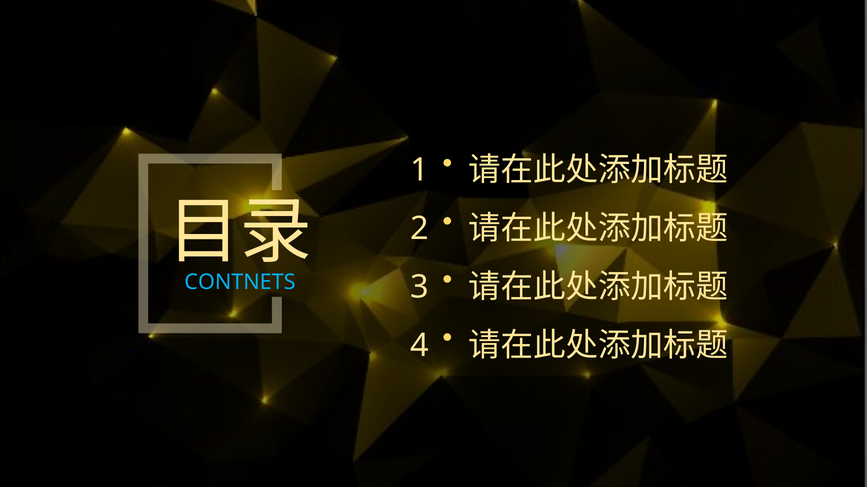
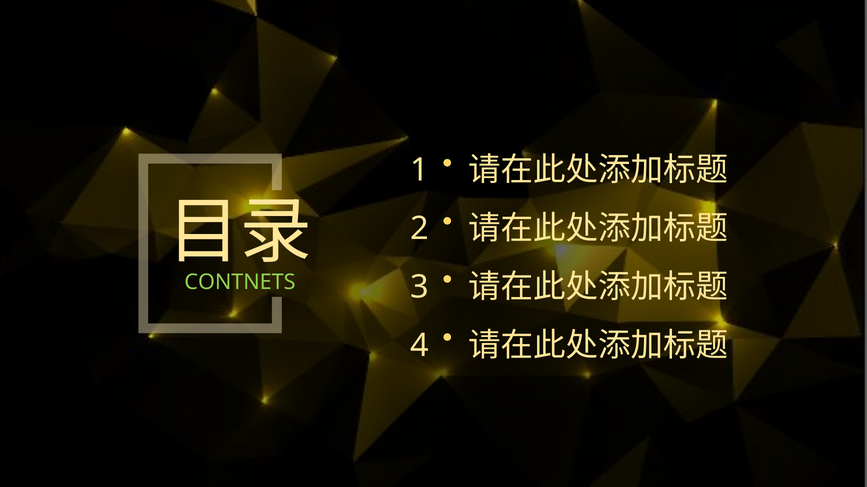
CONTNETS colour: light blue -> light green
